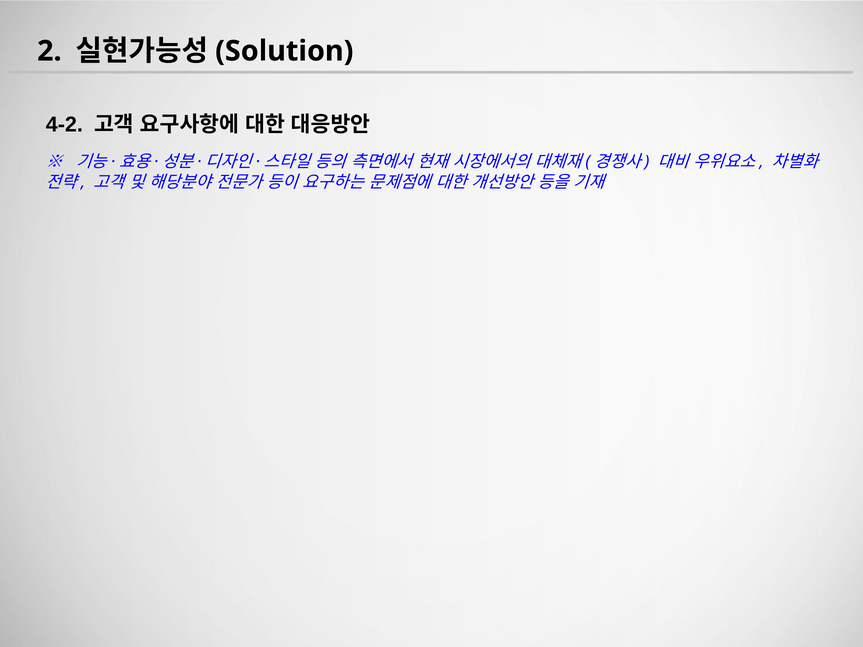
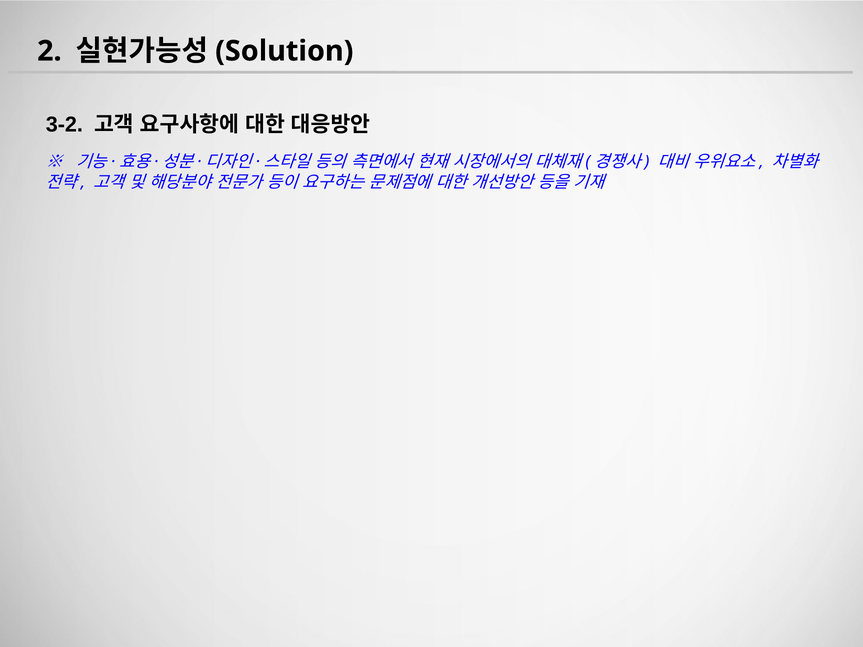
4-2: 4-2 -> 3-2
